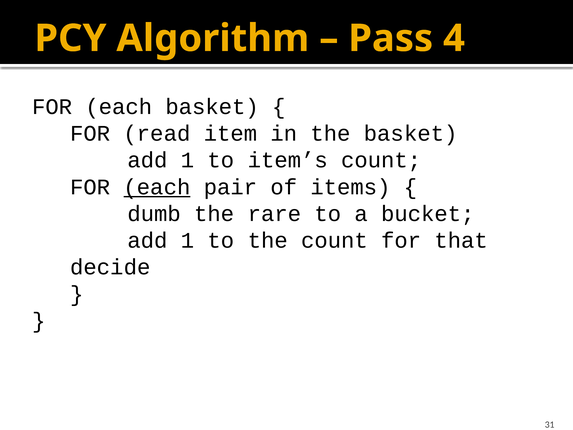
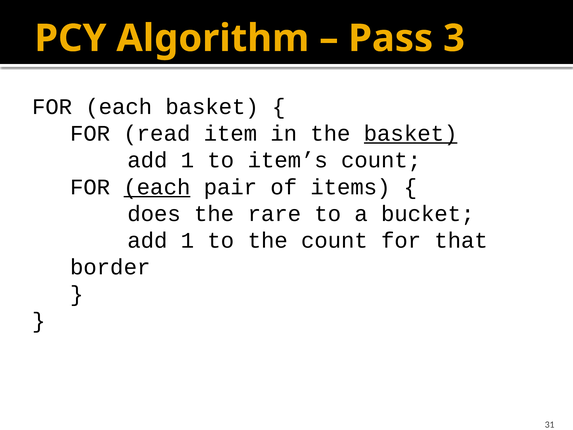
4: 4 -> 3
basket at (411, 133) underline: none -> present
dumb: dumb -> does
decide: decide -> border
